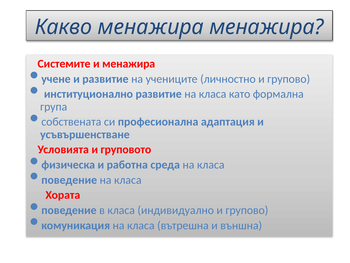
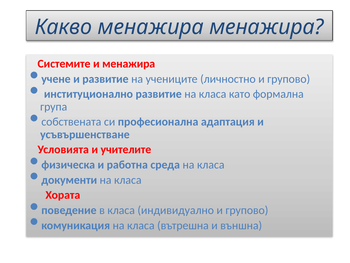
груповото: груповото -> учителите
поведение at (69, 180): поведение -> документи
